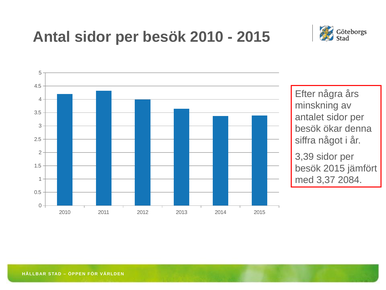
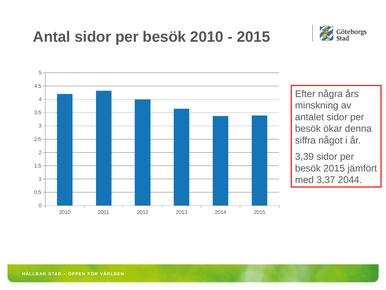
2084: 2084 -> 2044
